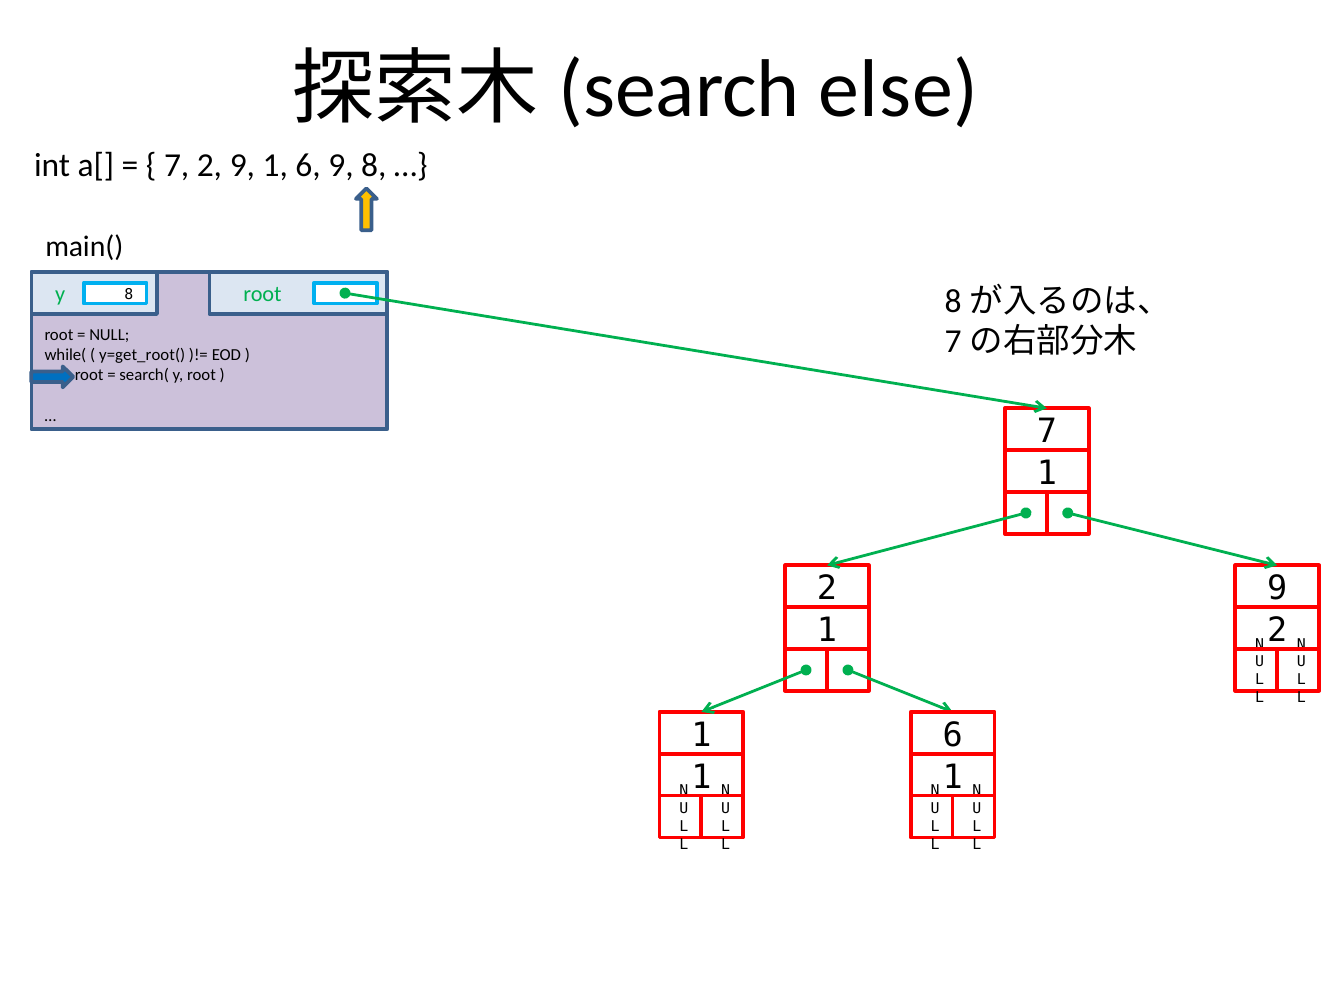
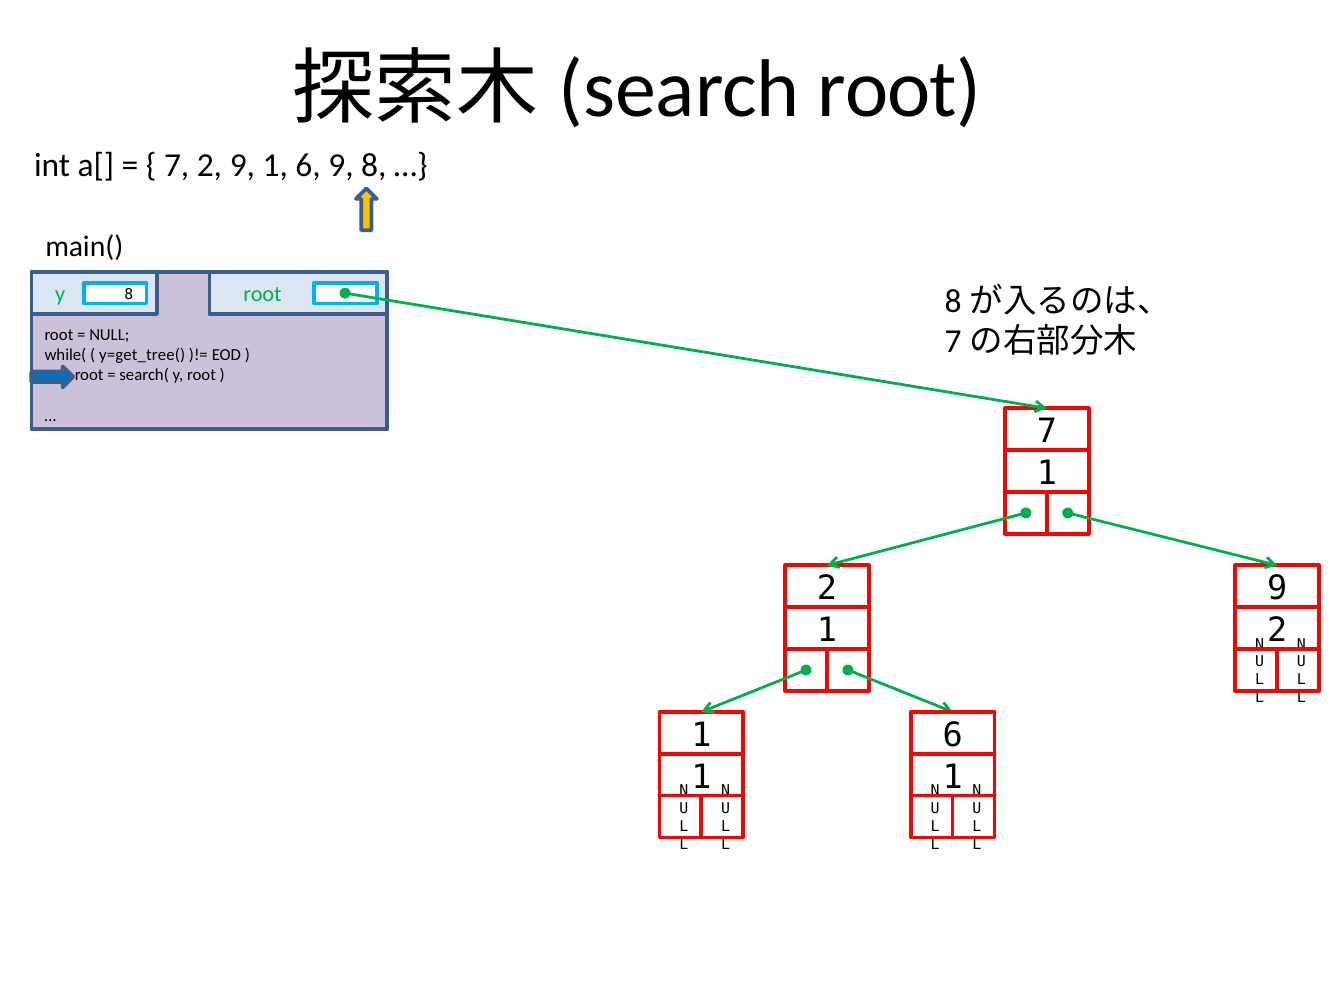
else at (899, 89): else -> root
y=get_root(: y=get_root( -> y=get_tree(
